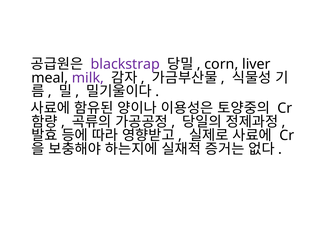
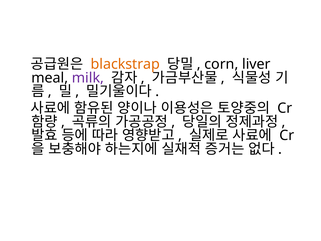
blackstrap colour: purple -> orange
